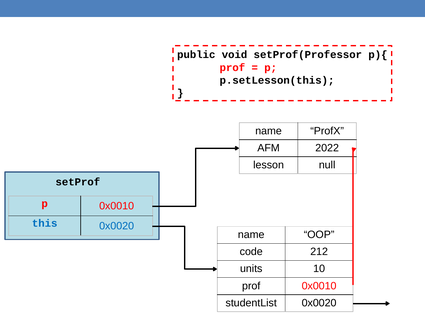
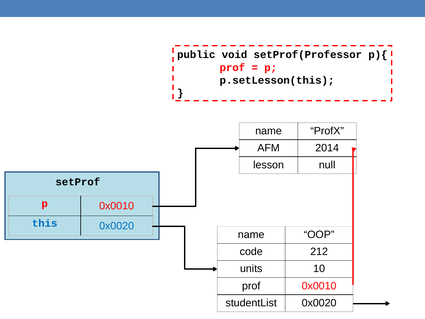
2022: 2022 -> 2014
